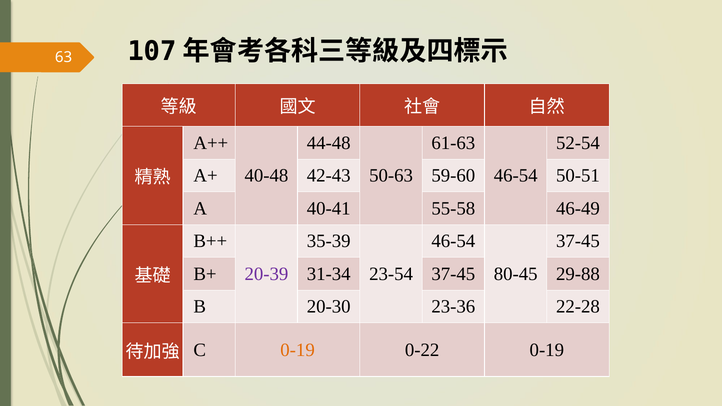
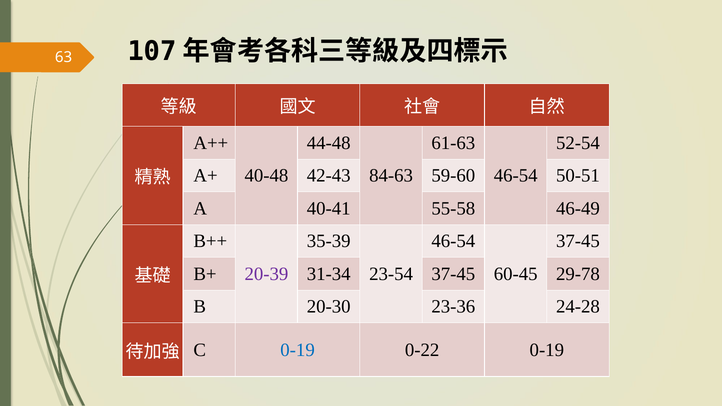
50-63: 50-63 -> 84-63
80-45: 80-45 -> 60-45
29-88: 29-88 -> 29-78
22-28: 22-28 -> 24-28
0-19 at (298, 350) colour: orange -> blue
